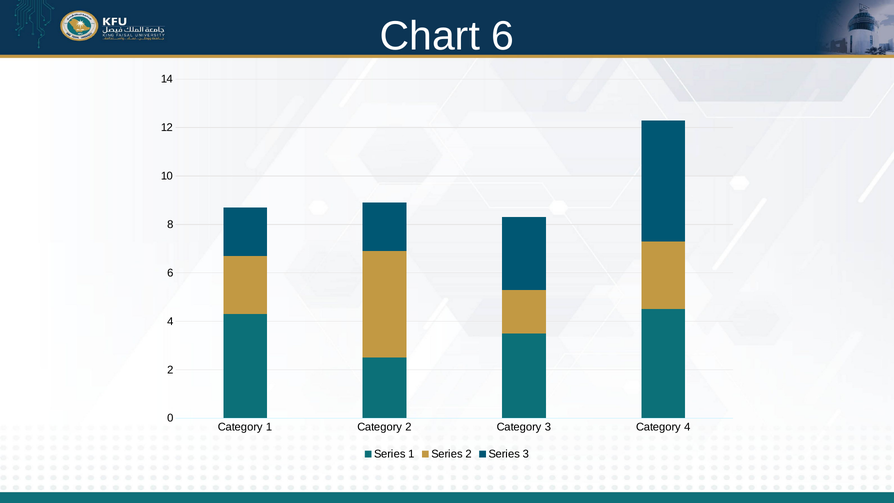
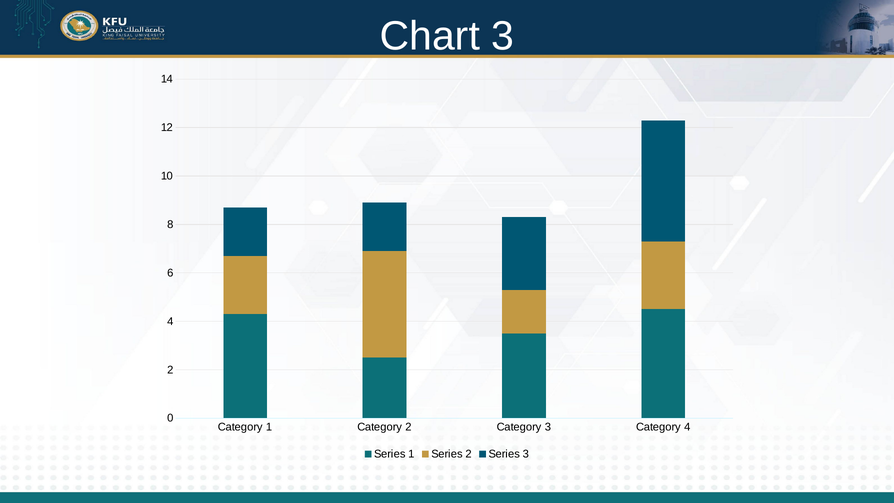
Chart 6: 6 -> 3
